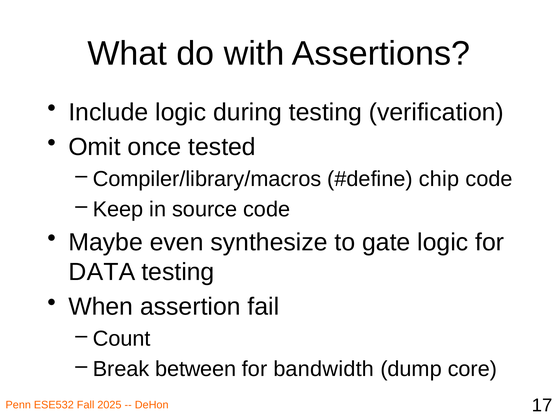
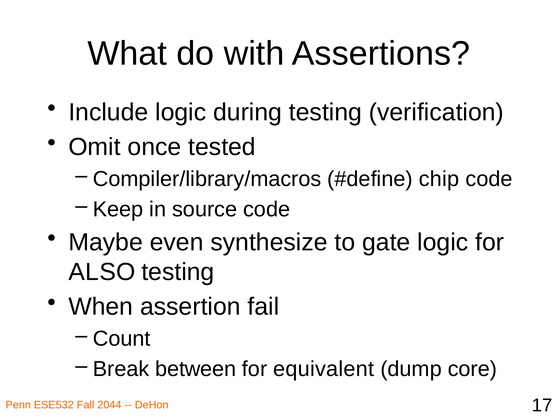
DATA: DATA -> ALSO
bandwidth: bandwidth -> equivalent
2025: 2025 -> 2044
